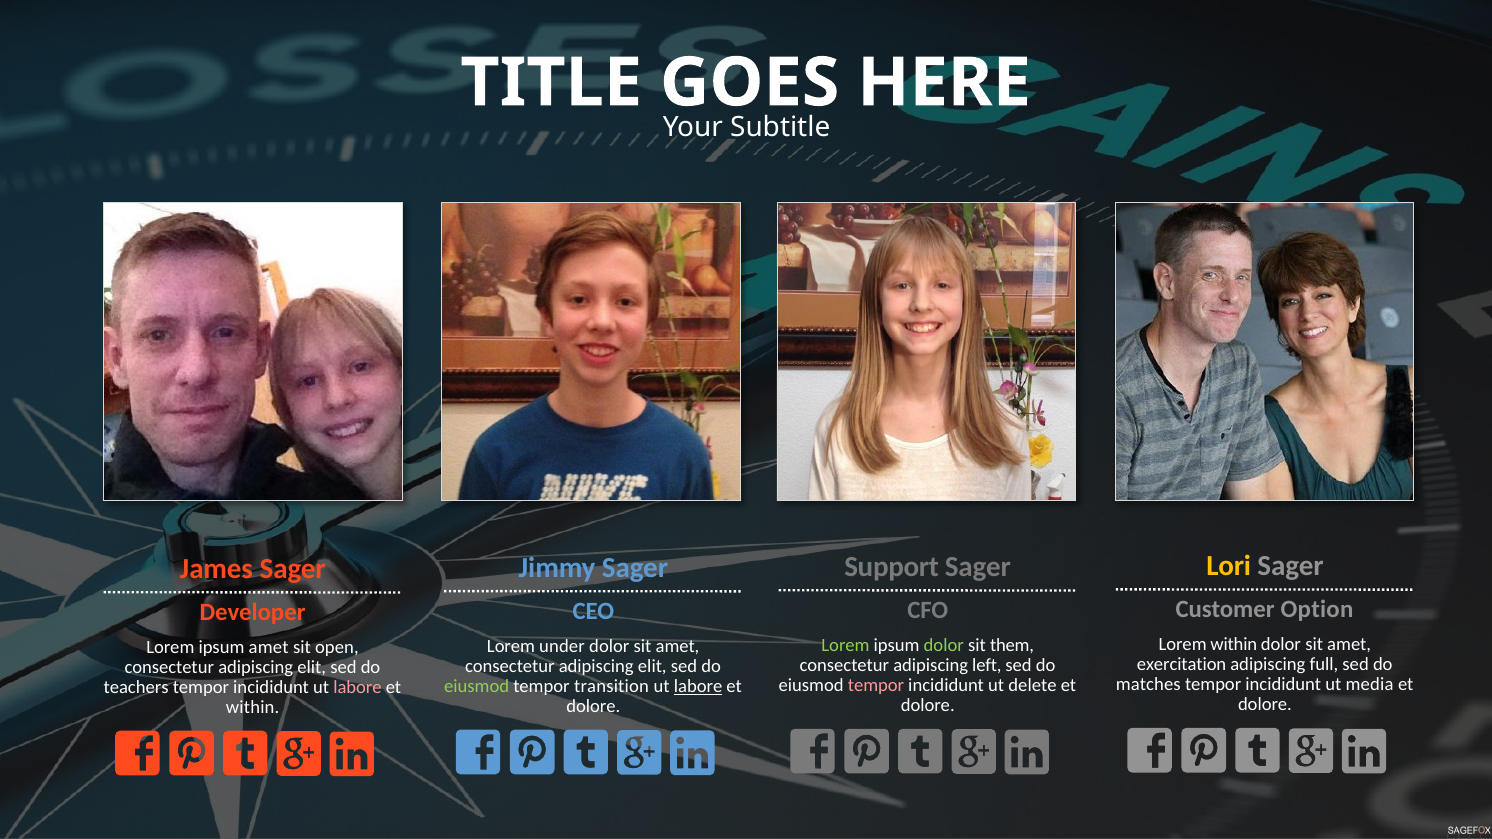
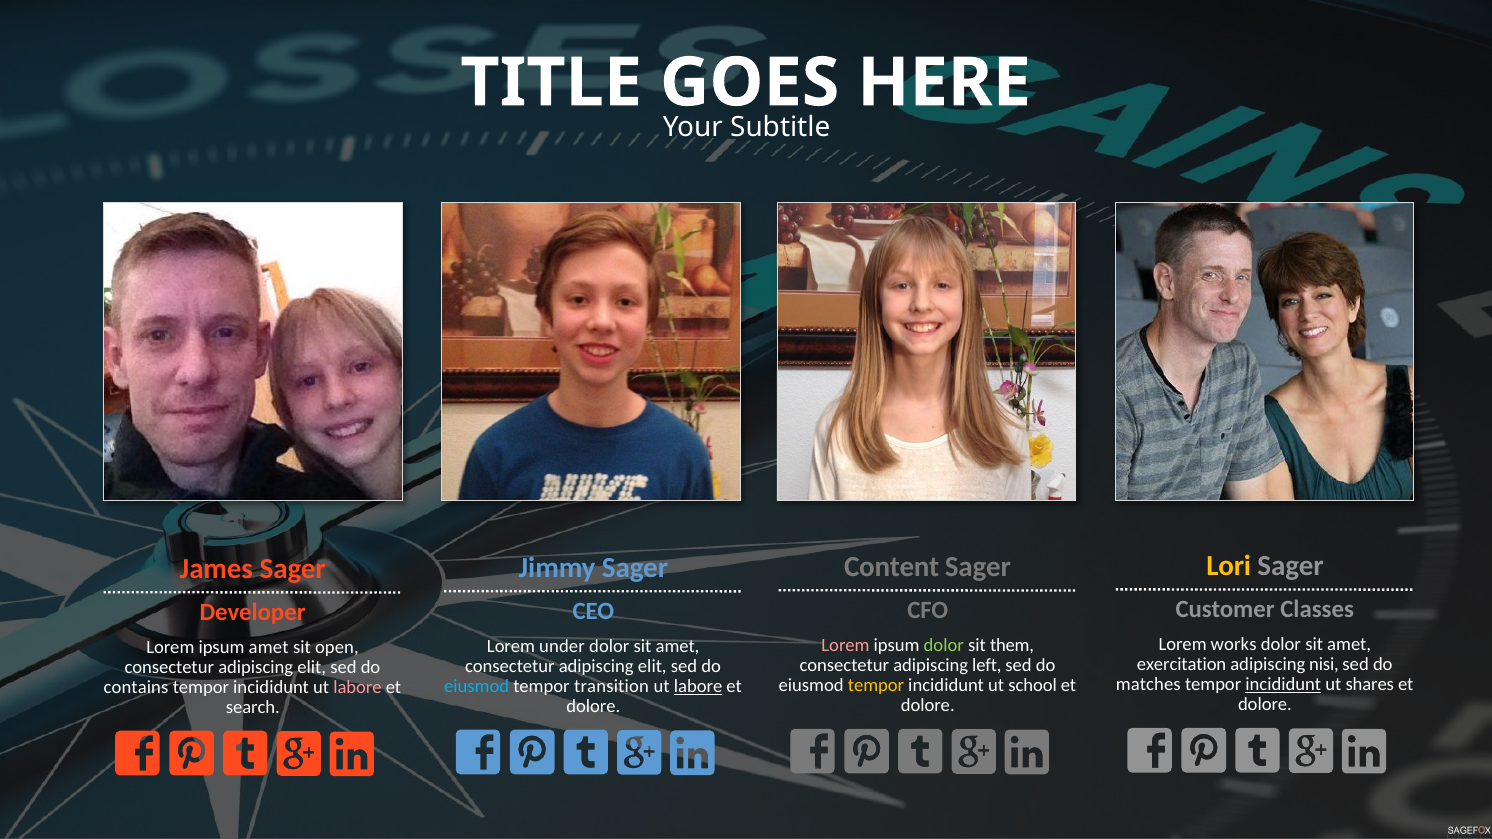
Support: Support -> Content
Option: Option -> Classes
Lorem within: within -> works
Lorem at (845, 645) colour: light green -> pink
full: full -> nisi
incididunt at (1283, 685) underline: none -> present
media: media -> shares
tempor at (876, 686) colour: pink -> yellow
delete: delete -> school
eiusmod at (477, 686) colour: light green -> light blue
teachers: teachers -> contains
within at (253, 708): within -> search
